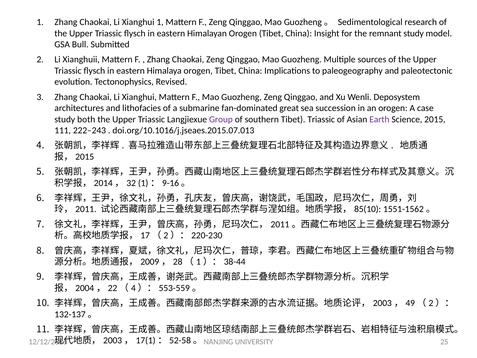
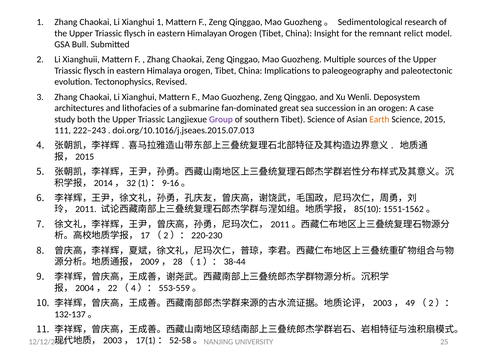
remnant study: study -> relict
Tibet Triassic: Triassic -> Science
Earth colour: purple -> orange
